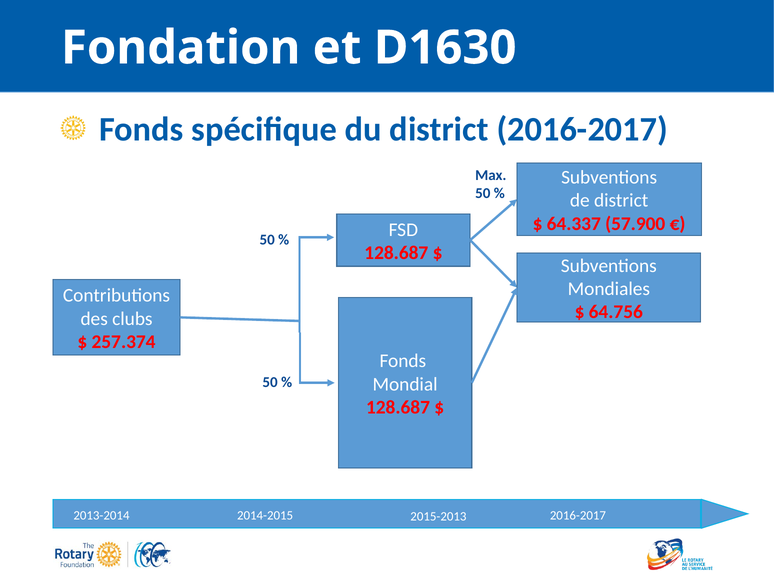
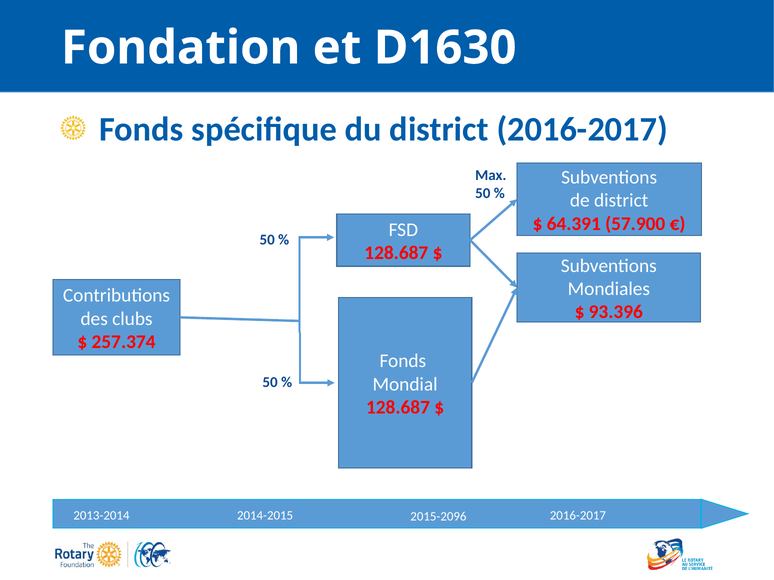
64.337: 64.337 -> 64.391
64.756: 64.756 -> 93.396
2015-2013: 2015-2013 -> 2015-2096
